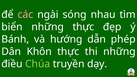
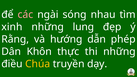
biển: biển -> xinh
những thực: thực -> lung
Bánh: Bánh -> Rằng
Chúa colour: light green -> yellow
